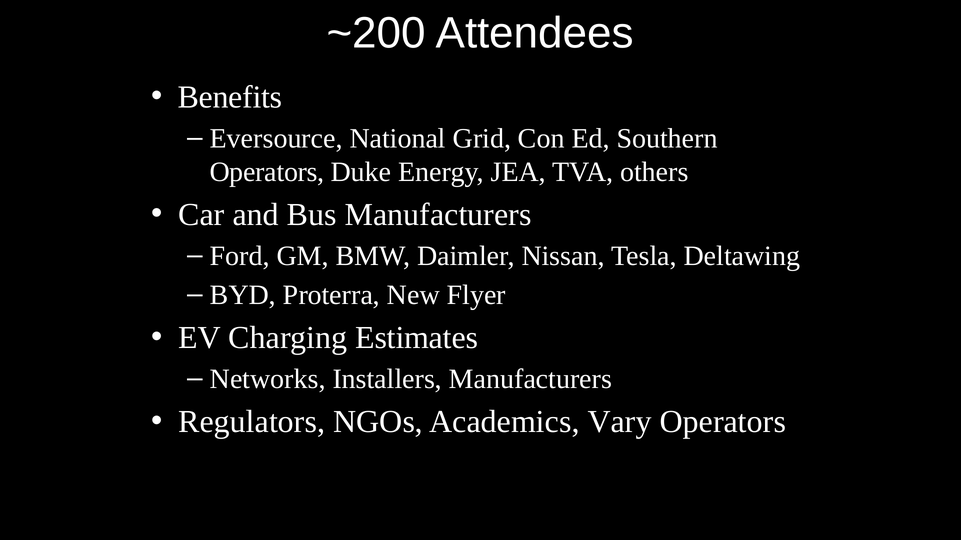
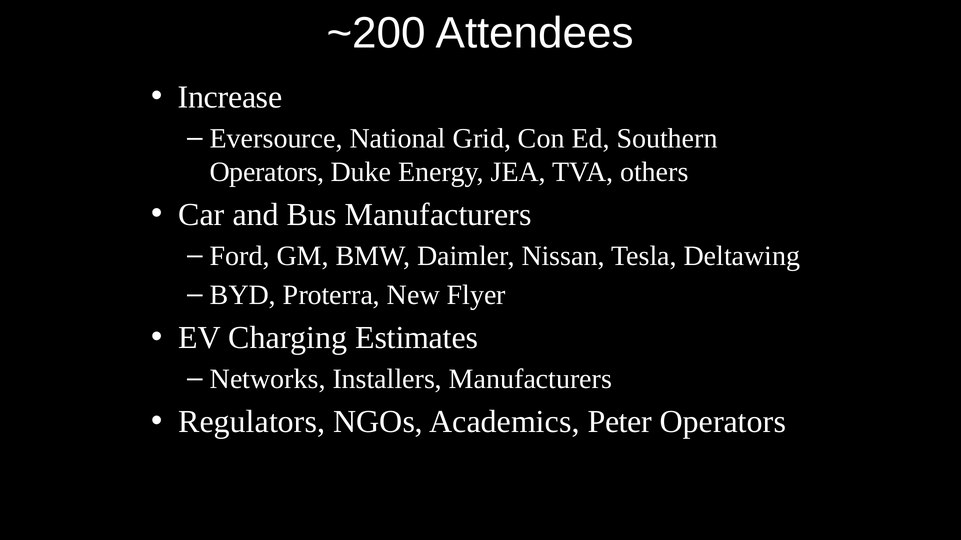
Benefits: Benefits -> Increase
Vary: Vary -> Peter
